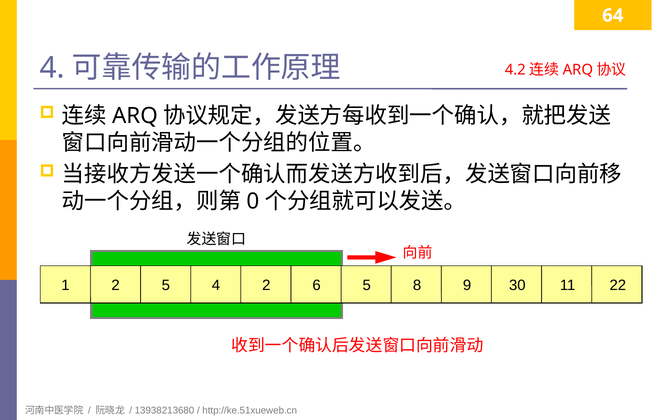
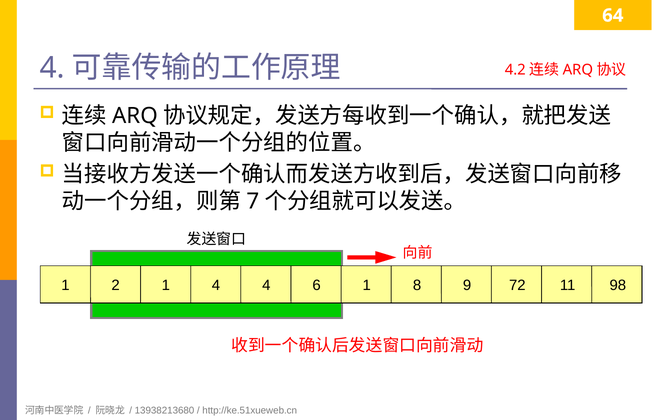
0: 0 -> 7
2 5: 5 -> 1
4 2: 2 -> 4
6 5: 5 -> 1
30: 30 -> 72
22: 22 -> 98
